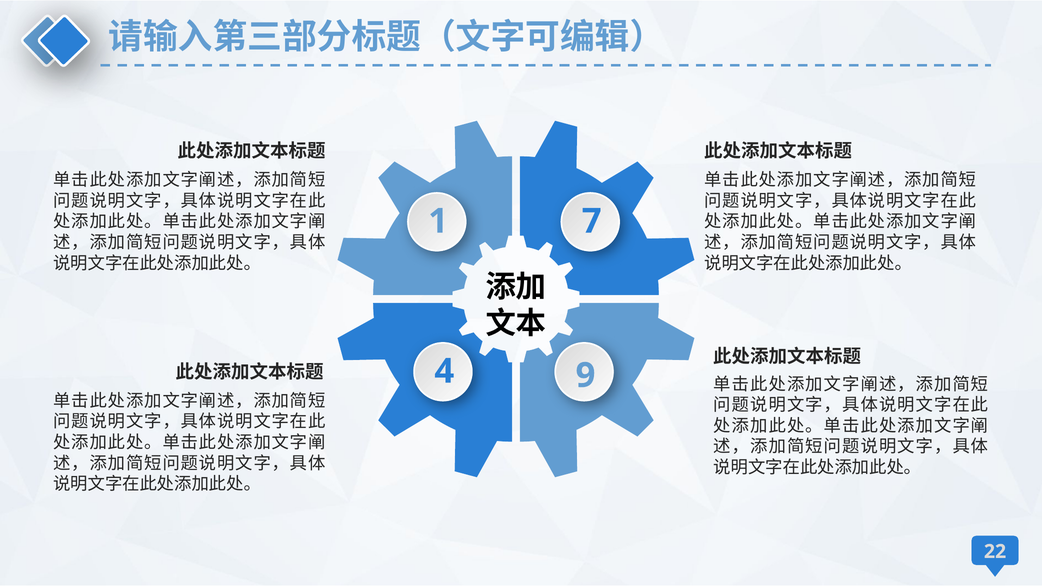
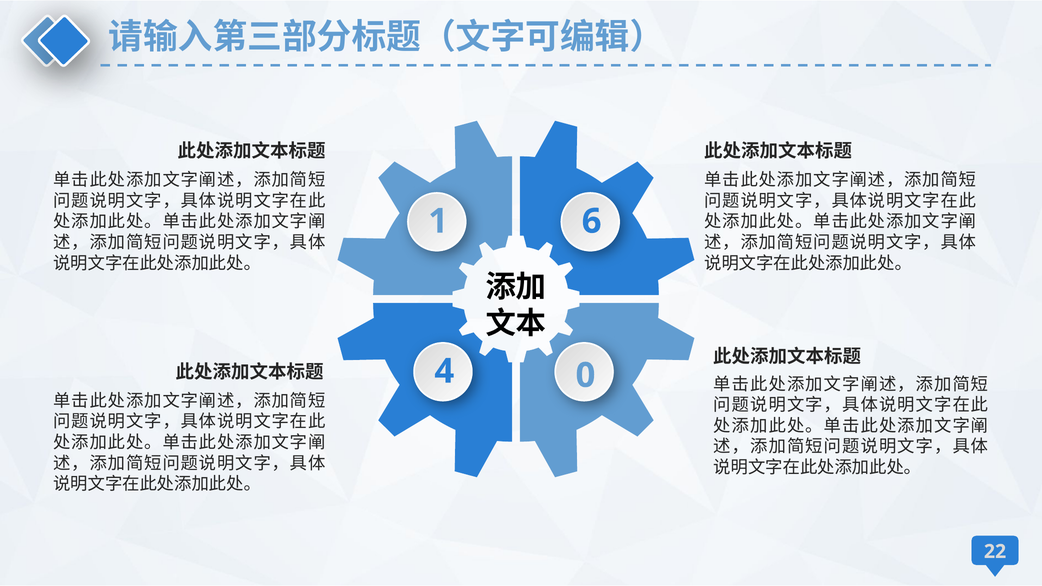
7: 7 -> 6
9: 9 -> 0
